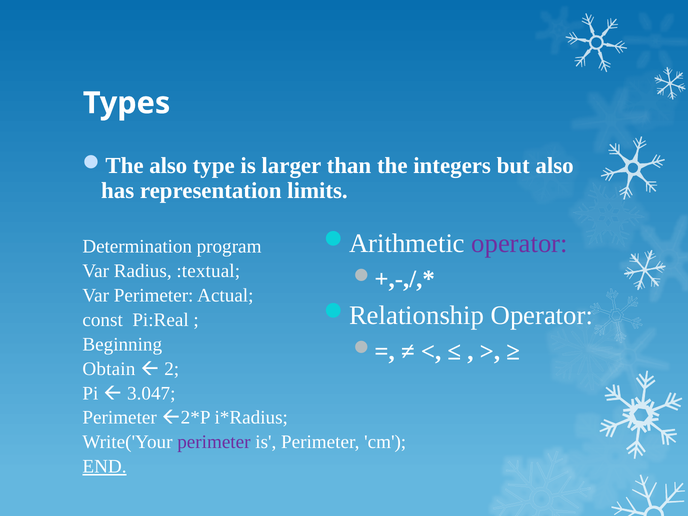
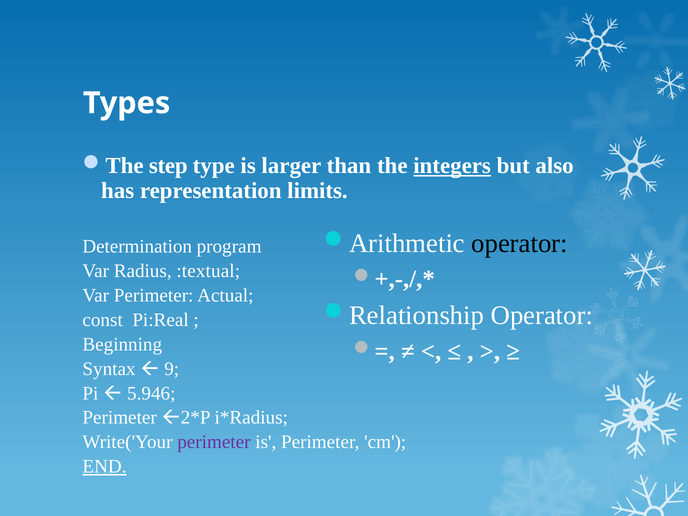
also at (168, 166): also -> step
integers underline: none -> present
operator at (520, 243) colour: purple -> black
Obtain: Obtain -> Syntax
2: 2 -> 9
3.047: 3.047 -> 5.946
